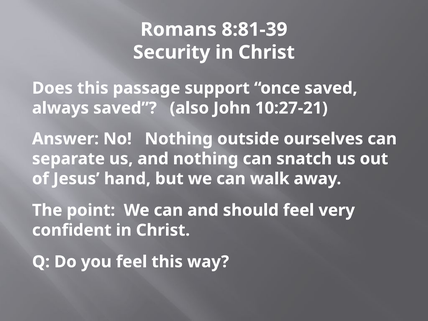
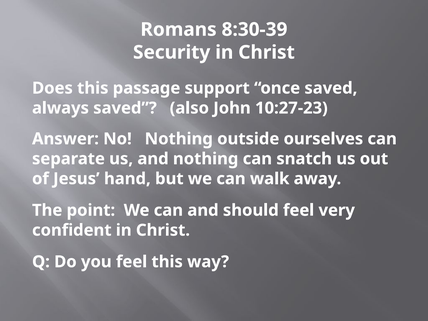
8:81-39: 8:81-39 -> 8:30-39
10:27-21: 10:27-21 -> 10:27-23
